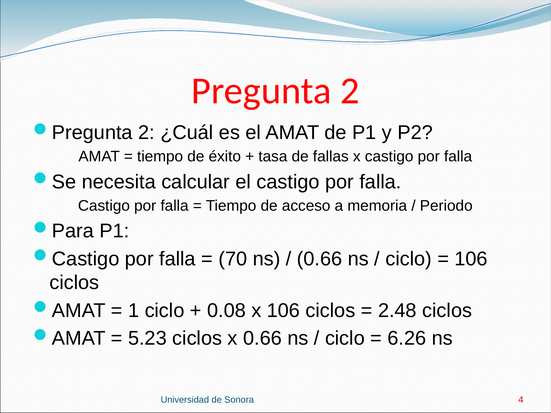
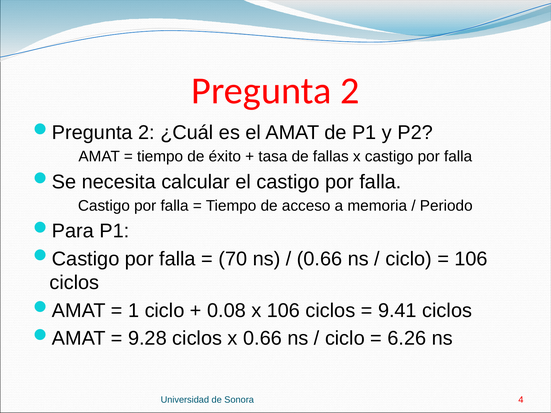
2.48: 2.48 -> 9.41
5.23: 5.23 -> 9.28
